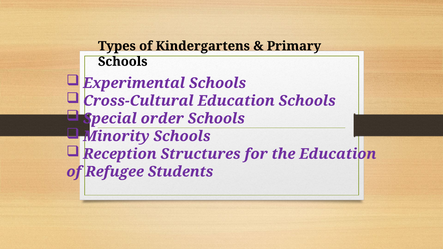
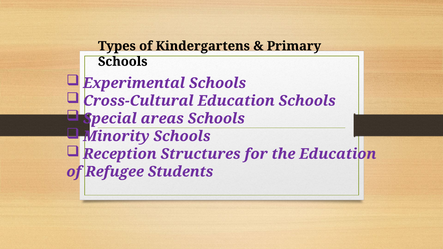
order: order -> areas
